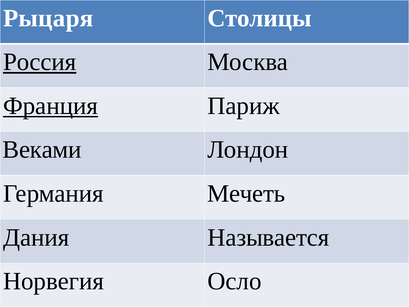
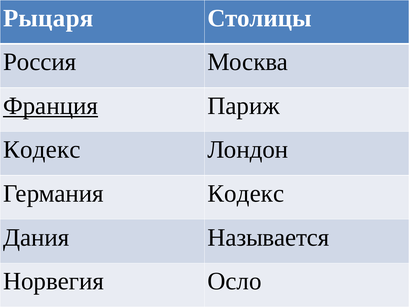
Россия underline: present -> none
Веками at (42, 150): Веками -> Кодекс
Германия Мечеть: Мечеть -> Кодекс
